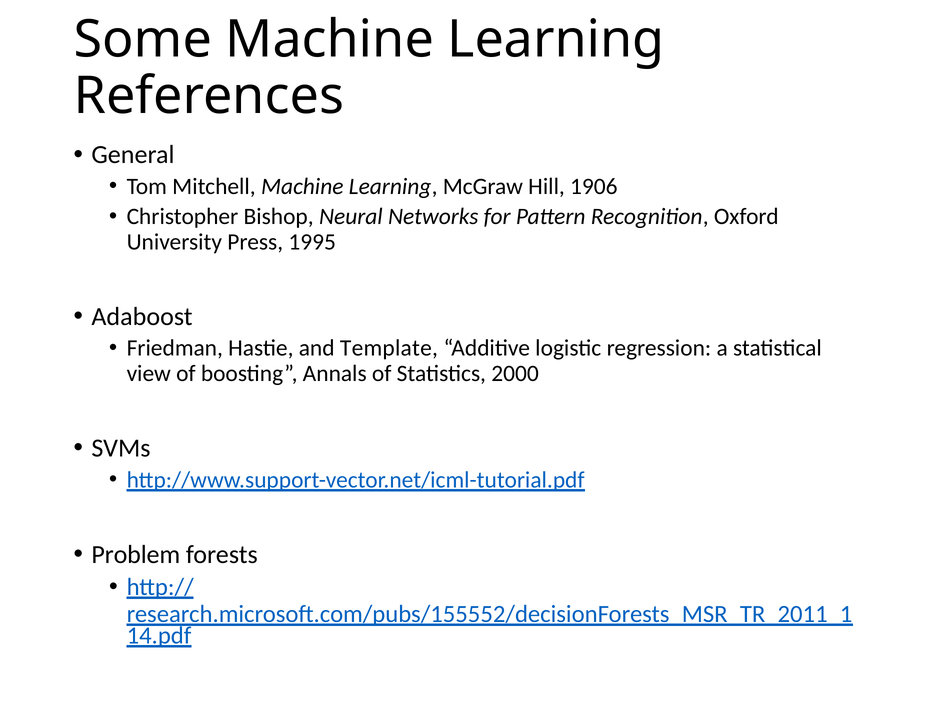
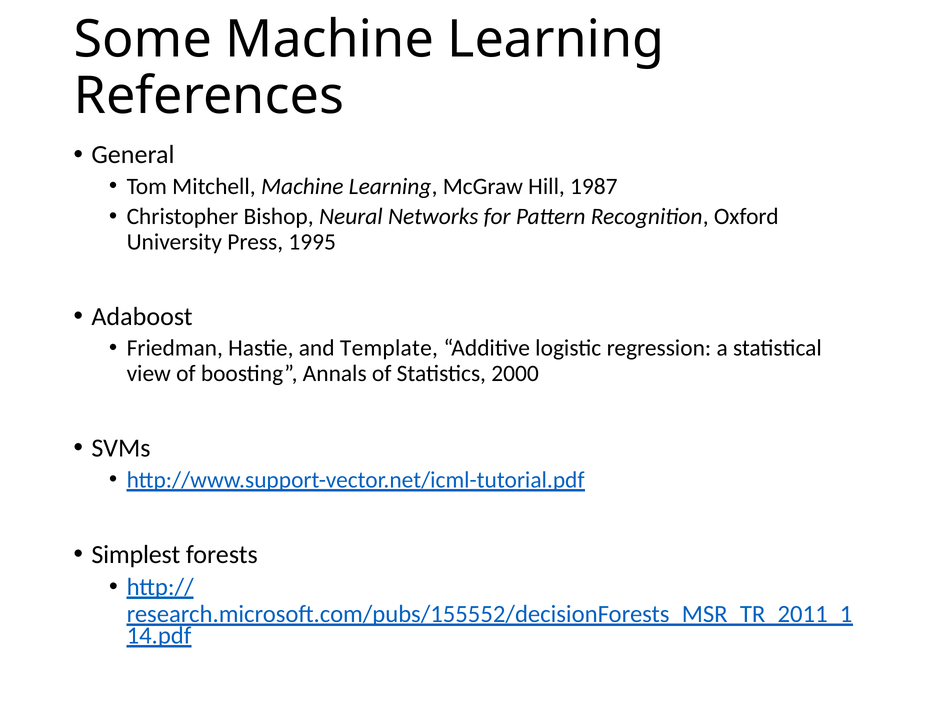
1906: 1906 -> 1987
Problem: Problem -> Simplest
